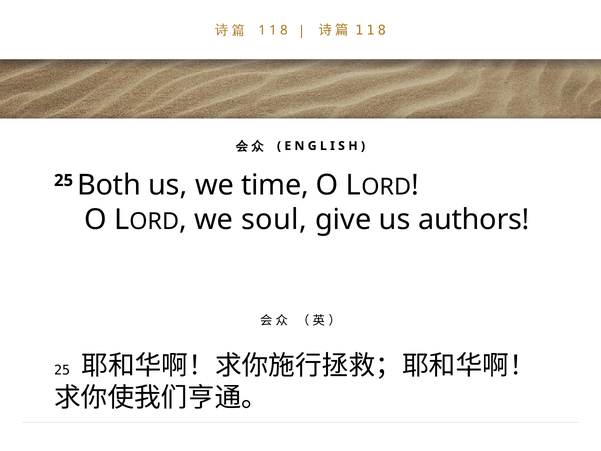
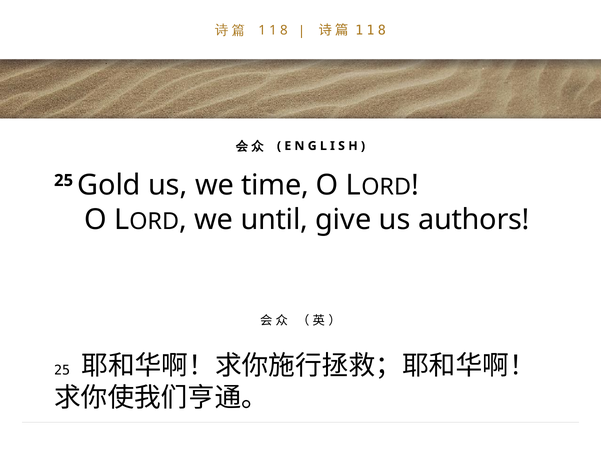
Both: Both -> Gold
soul: soul -> until
